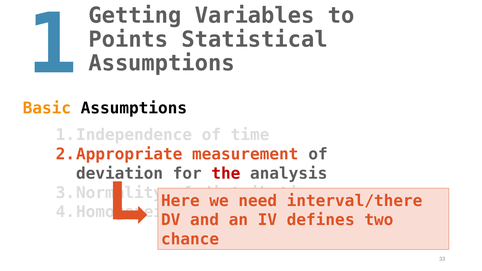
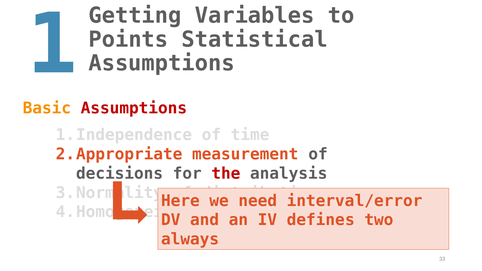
Assumptions at (134, 108) colour: black -> red
deviation: deviation -> decisions
interval/there: interval/there -> interval/error
chance: chance -> always
